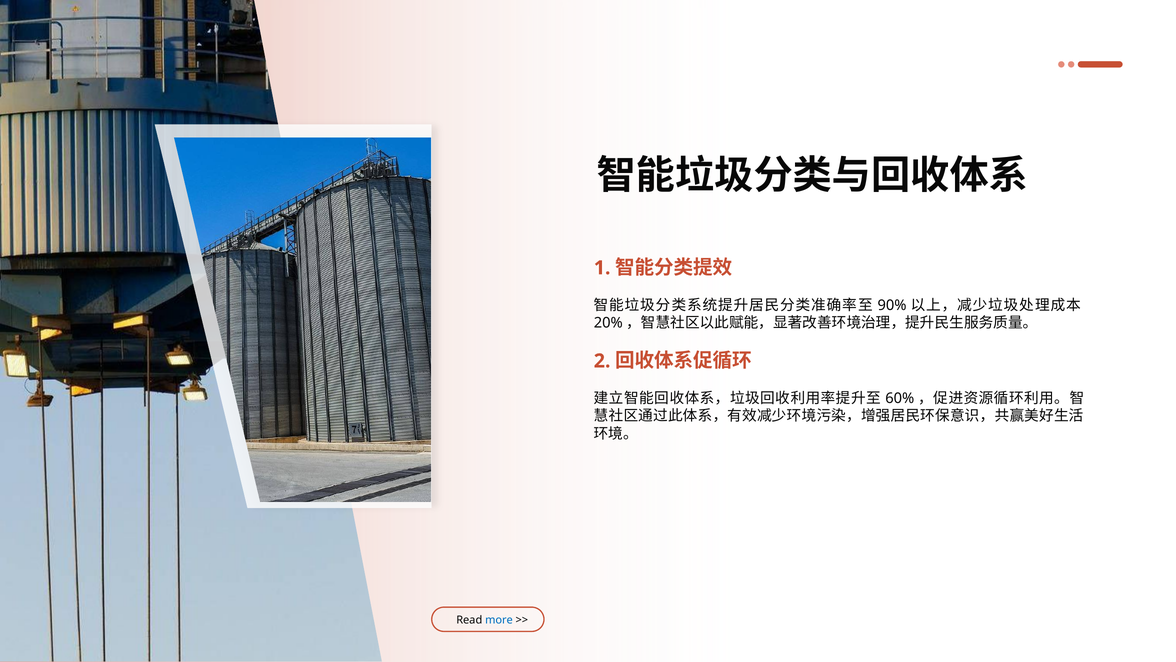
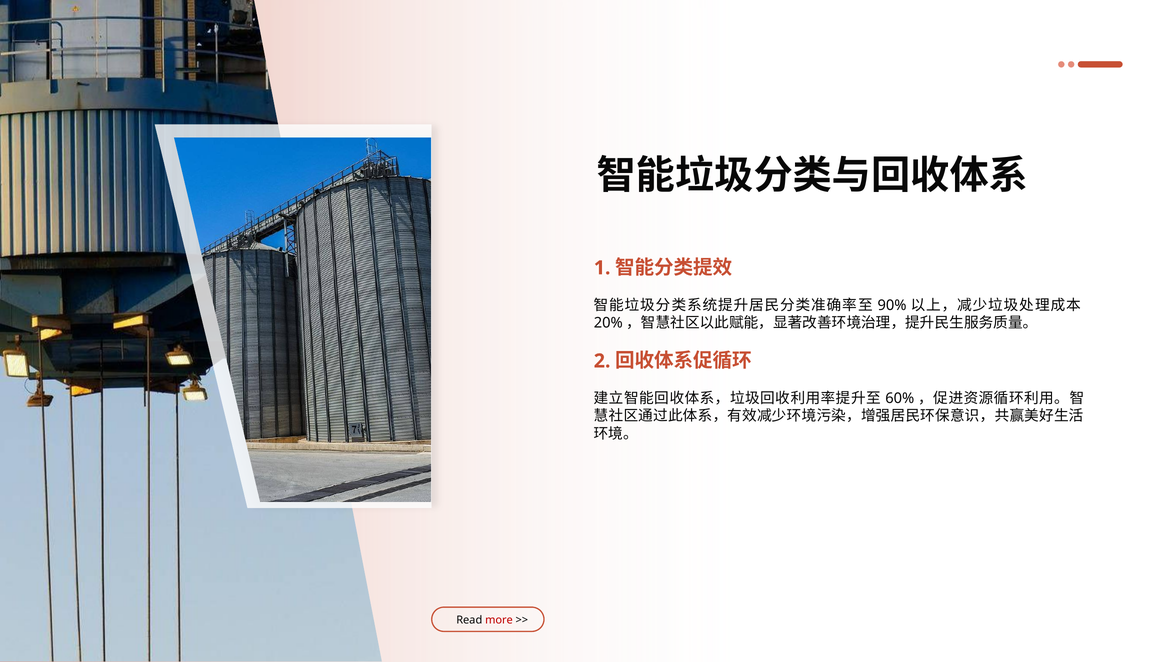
more colour: blue -> red
